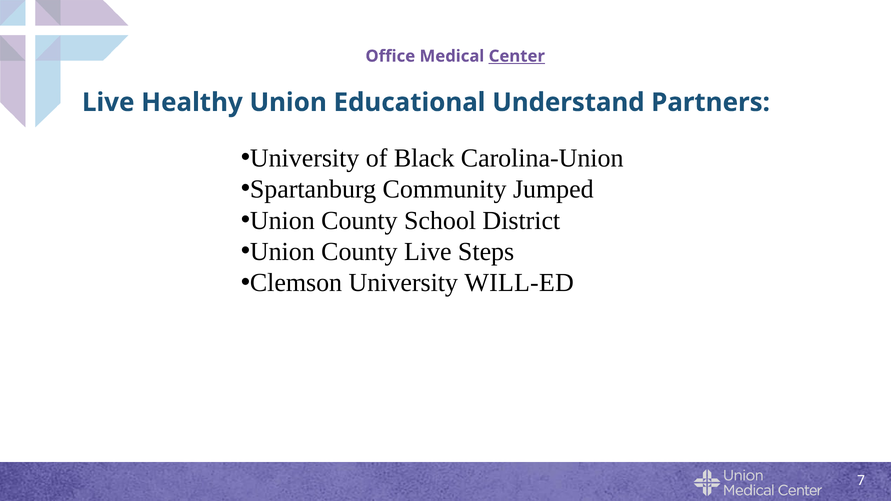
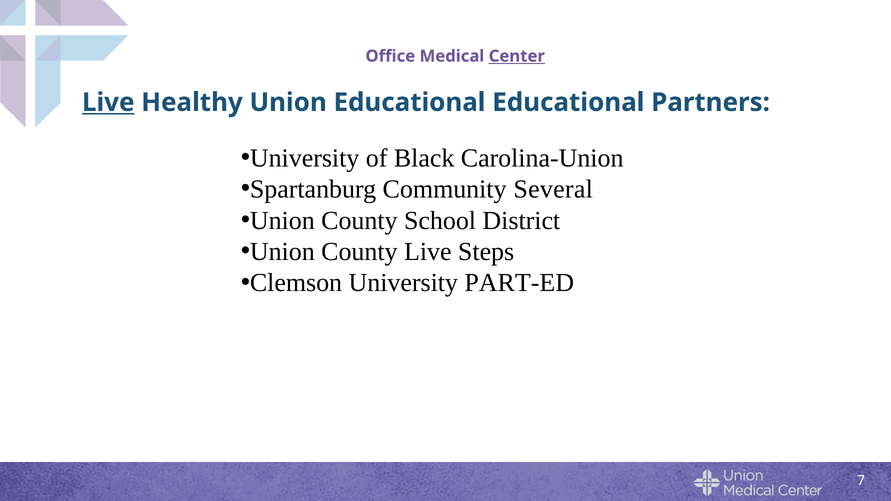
Live at (108, 102) underline: none -> present
Educational Understand: Understand -> Educational
Jumped: Jumped -> Several
WILL-ED: WILL-ED -> PART-ED
